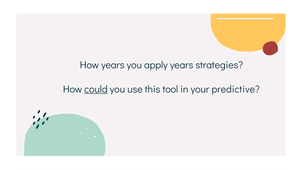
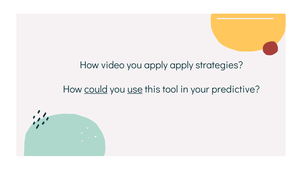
How years: years -> video
apply years: years -> apply
use underline: none -> present
